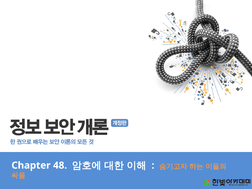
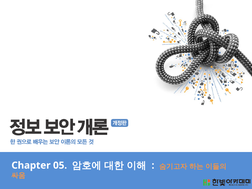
48: 48 -> 05
